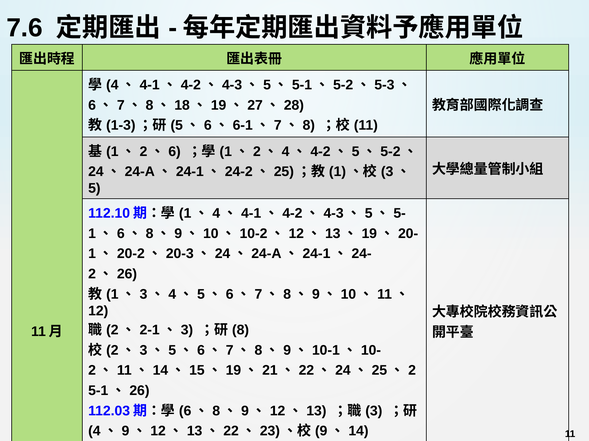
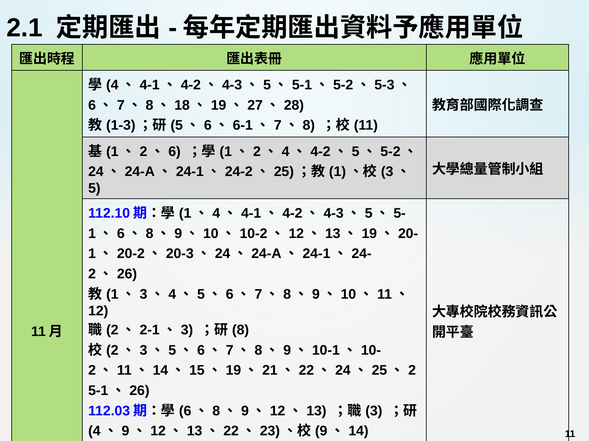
7.6: 7.6 -> 2.1
